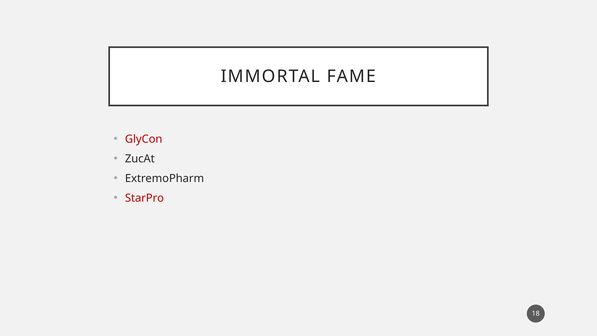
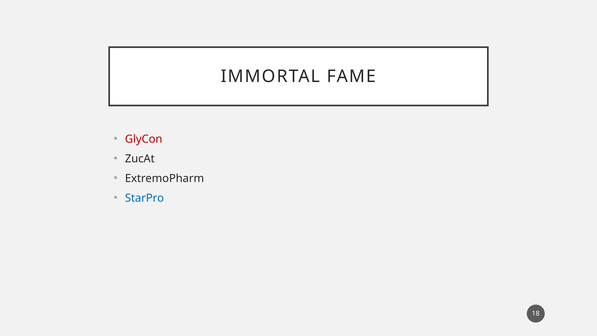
StarPro colour: red -> blue
